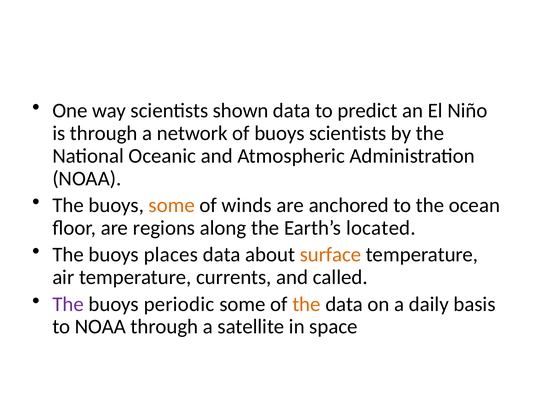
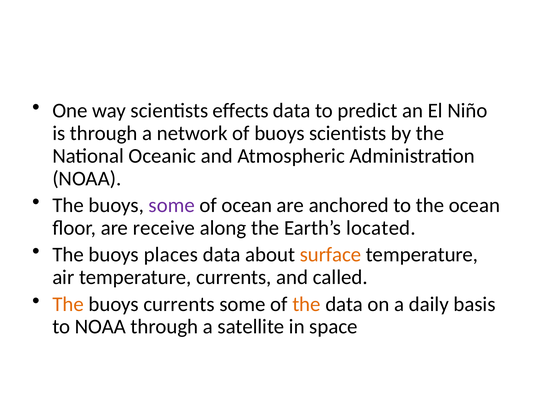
shown: shown -> effects
some at (172, 205) colour: orange -> purple
of winds: winds -> ocean
regions: regions -> receive
The at (68, 304) colour: purple -> orange
buoys periodic: periodic -> currents
